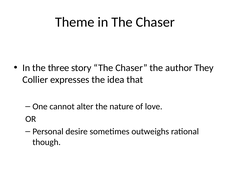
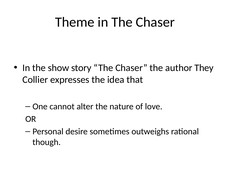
three: three -> show
